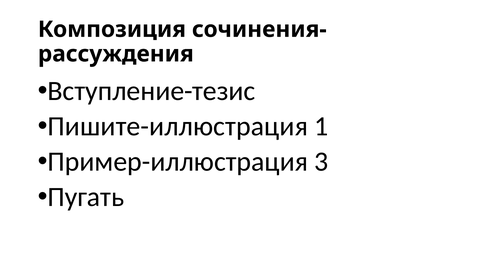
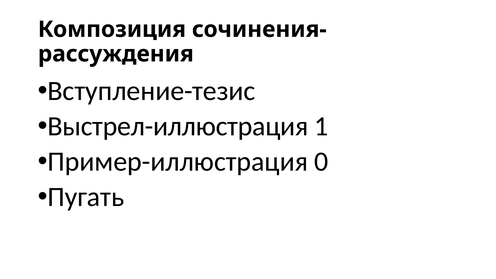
Пишите-иллюстрация: Пишите-иллюстрация -> Выстрел-иллюстрация
3: 3 -> 0
